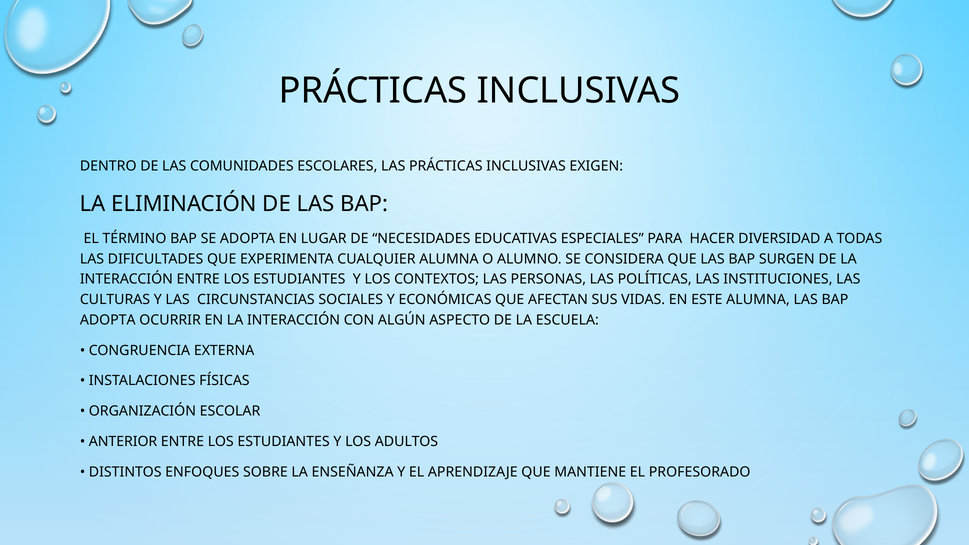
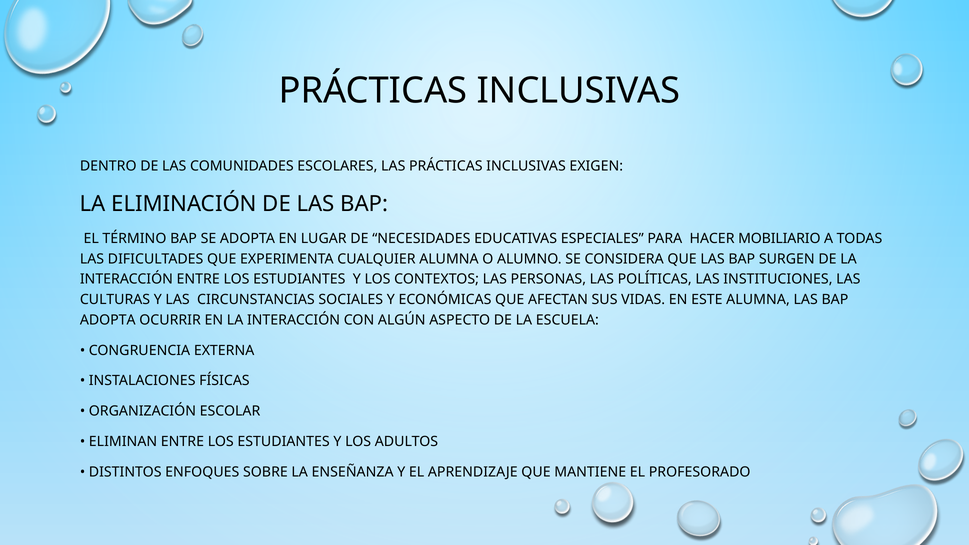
DIVERSIDAD: DIVERSIDAD -> MOBILIARIO
ANTERIOR: ANTERIOR -> ELIMINAN
